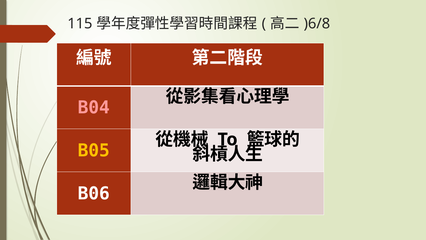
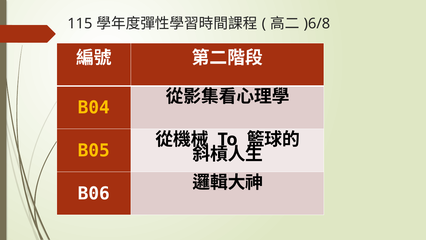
B04 colour: pink -> yellow
